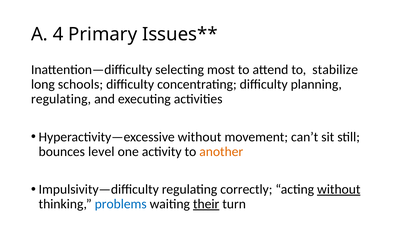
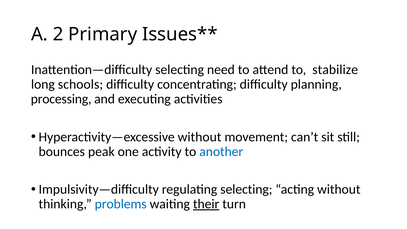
4: 4 -> 2
most: most -> need
regulating at (61, 99): regulating -> processing
level: level -> peak
another colour: orange -> blue
regulating correctly: correctly -> selecting
without at (339, 189) underline: present -> none
